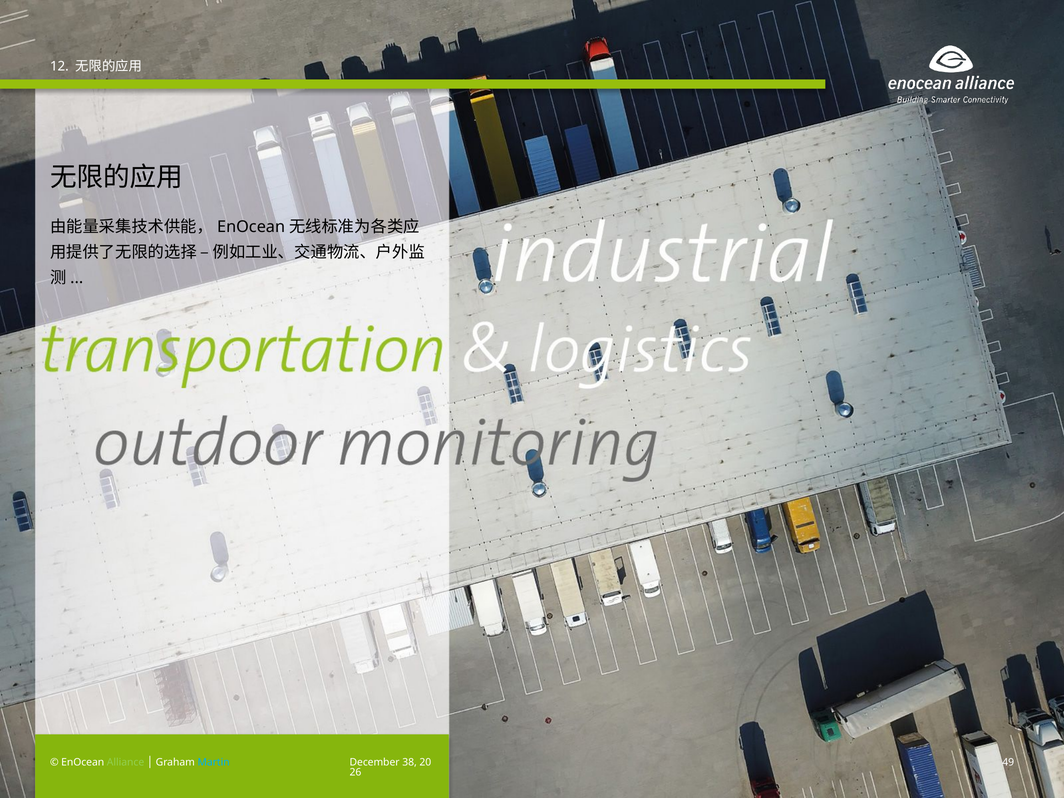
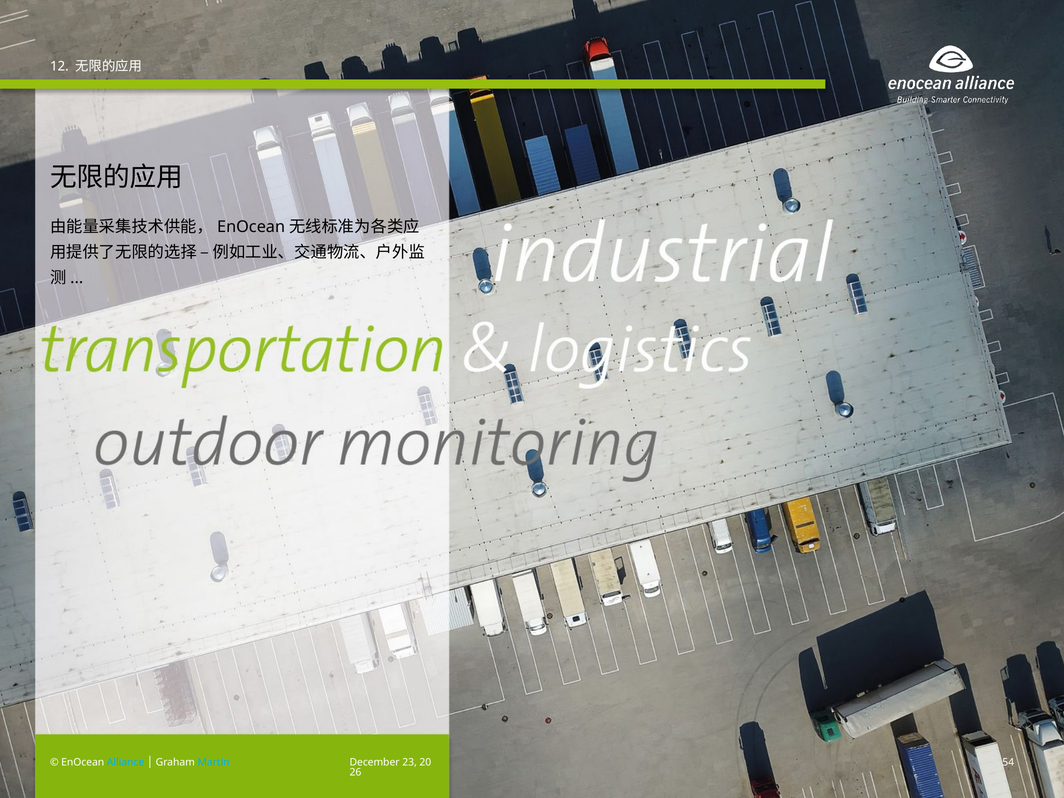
49: 49 -> 54
Alliance colour: light green -> light blue
38: 38 -> 23
